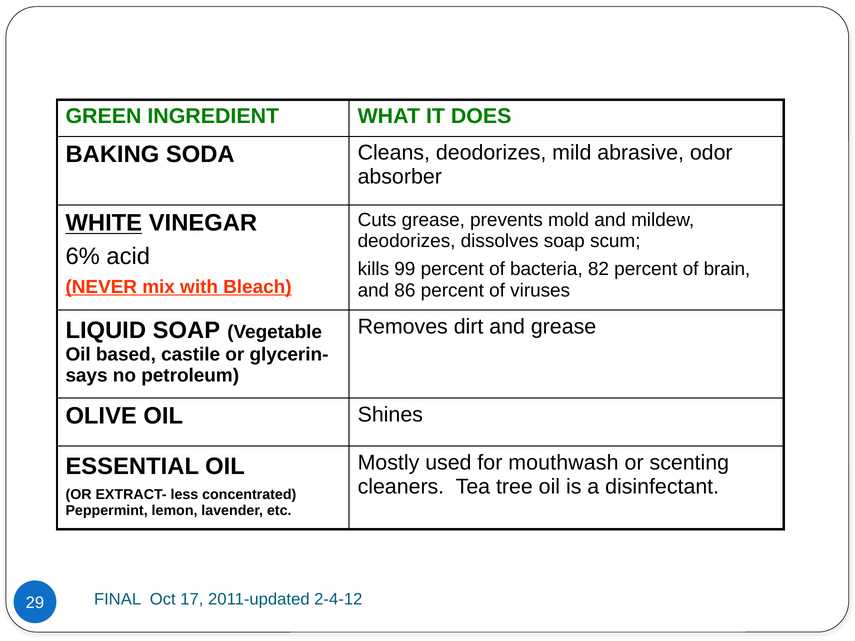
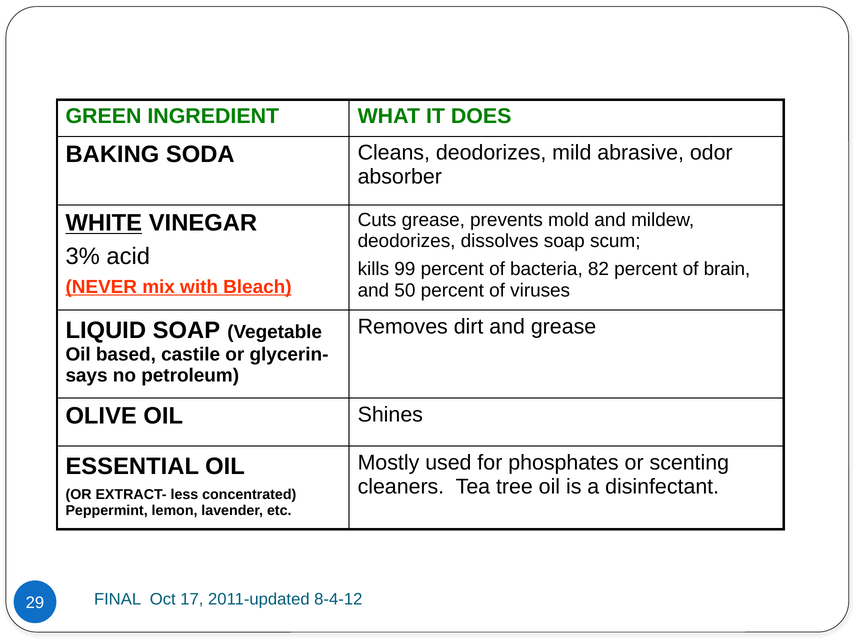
6%: 6% -> 3%
86: 86 -> 50
mouthwash: mouthwash -> phosphates
2-4-12: 2-4-12 -> 8-4-12
